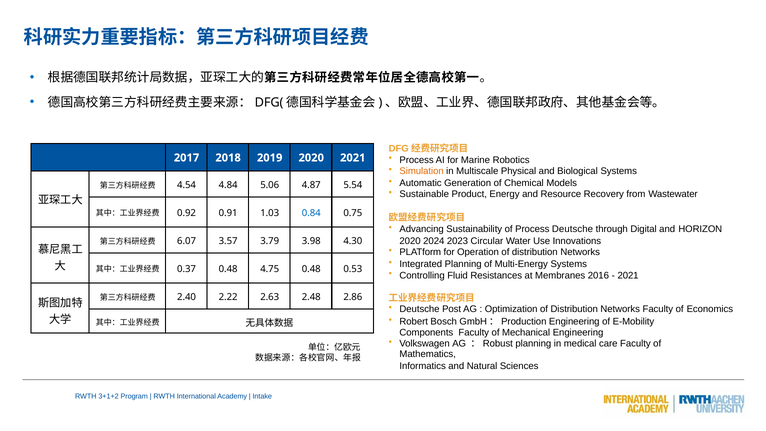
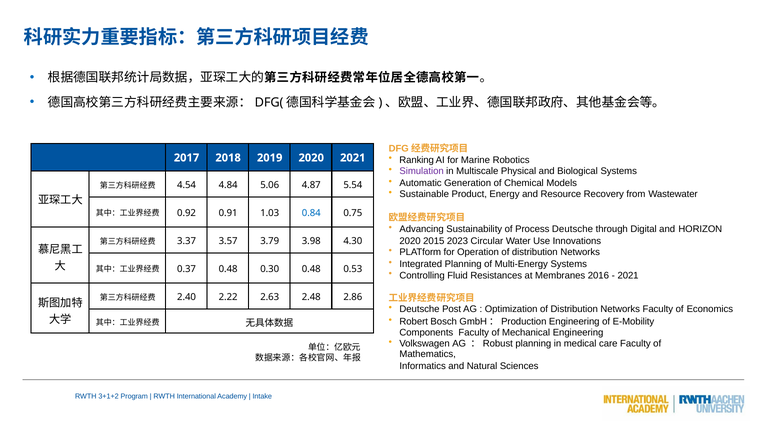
Process at (417, 160): Process -> Ranking
Simulation colour: orange -> purple
2024: 2024 -> 2015
6.07: 6.07 -> 3.37
4.75: 4.75 -> 0.30
